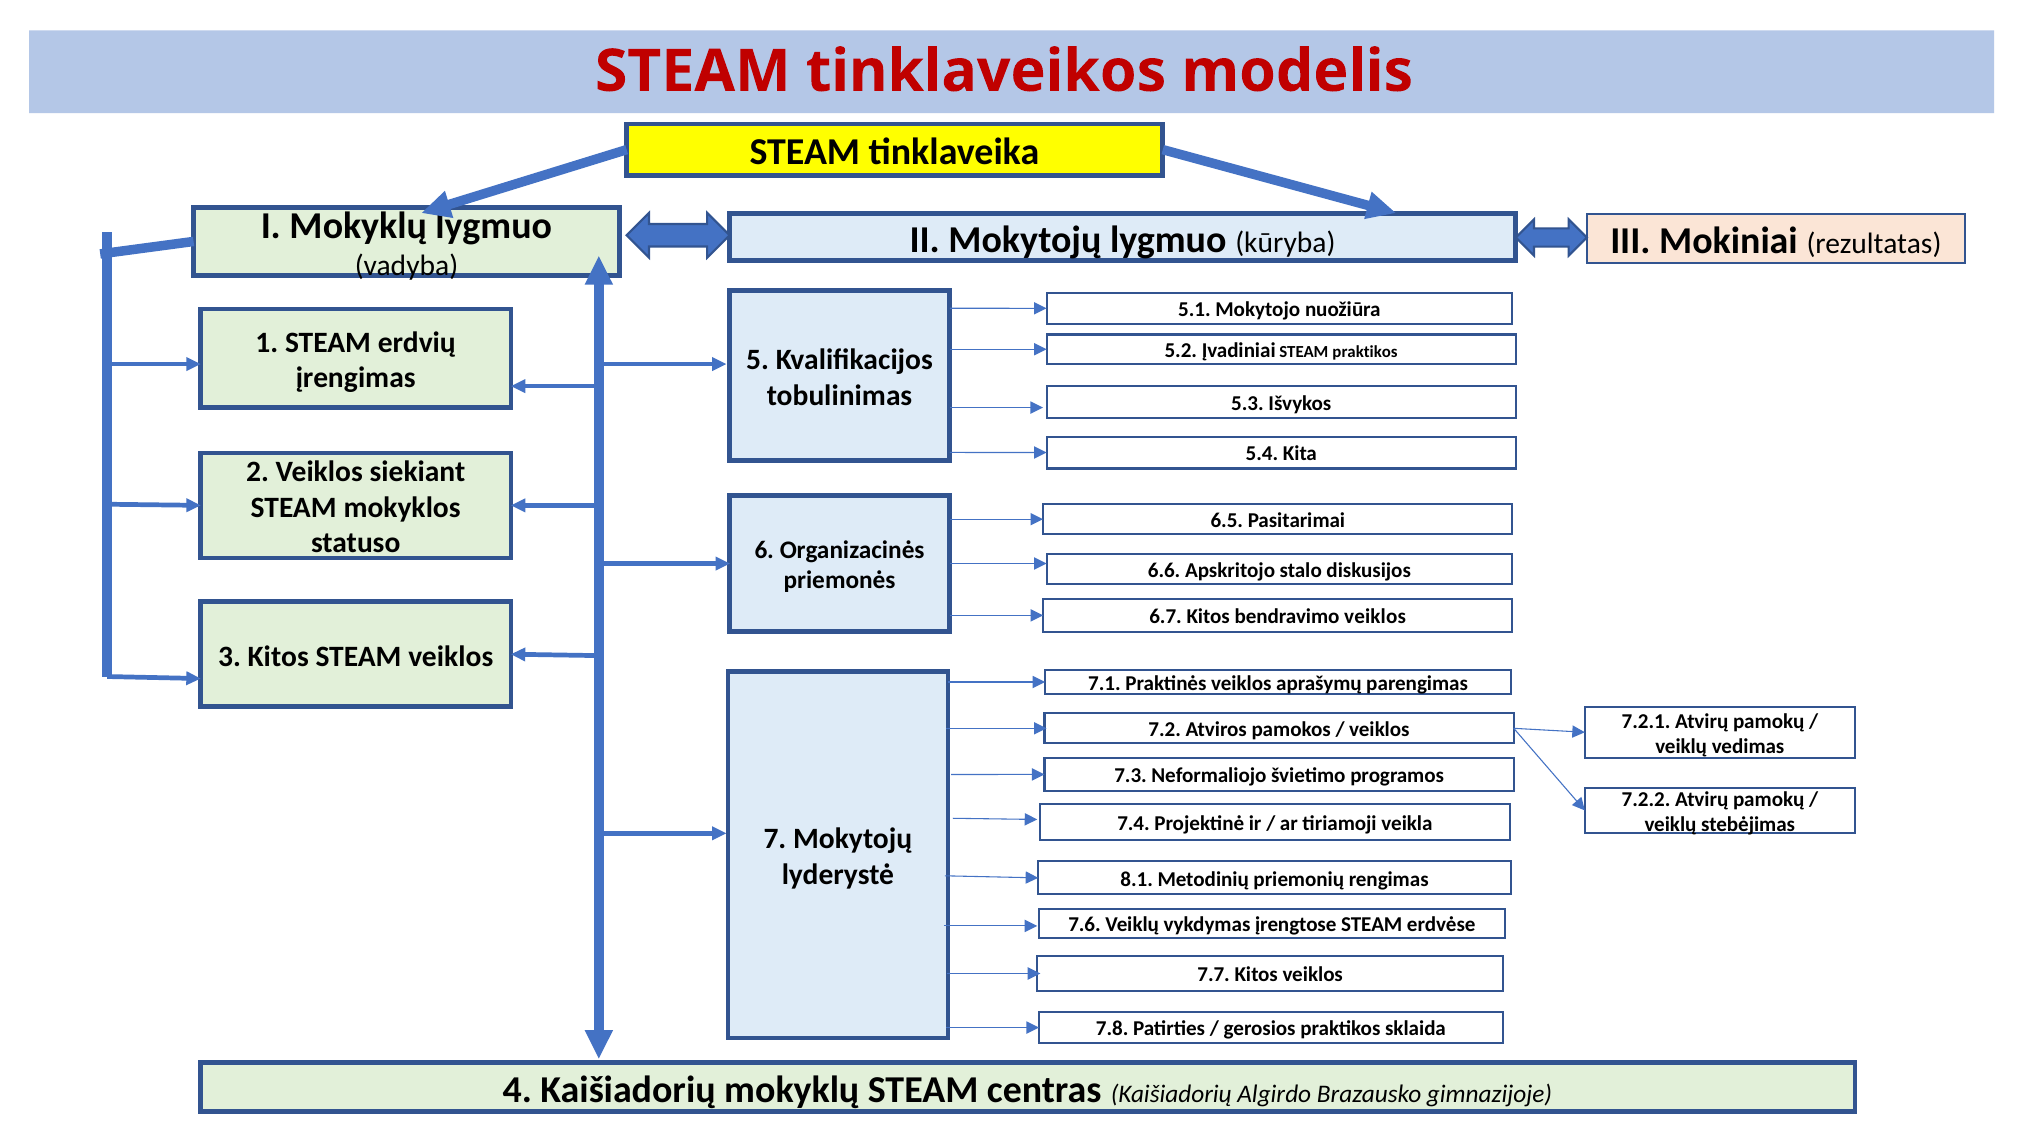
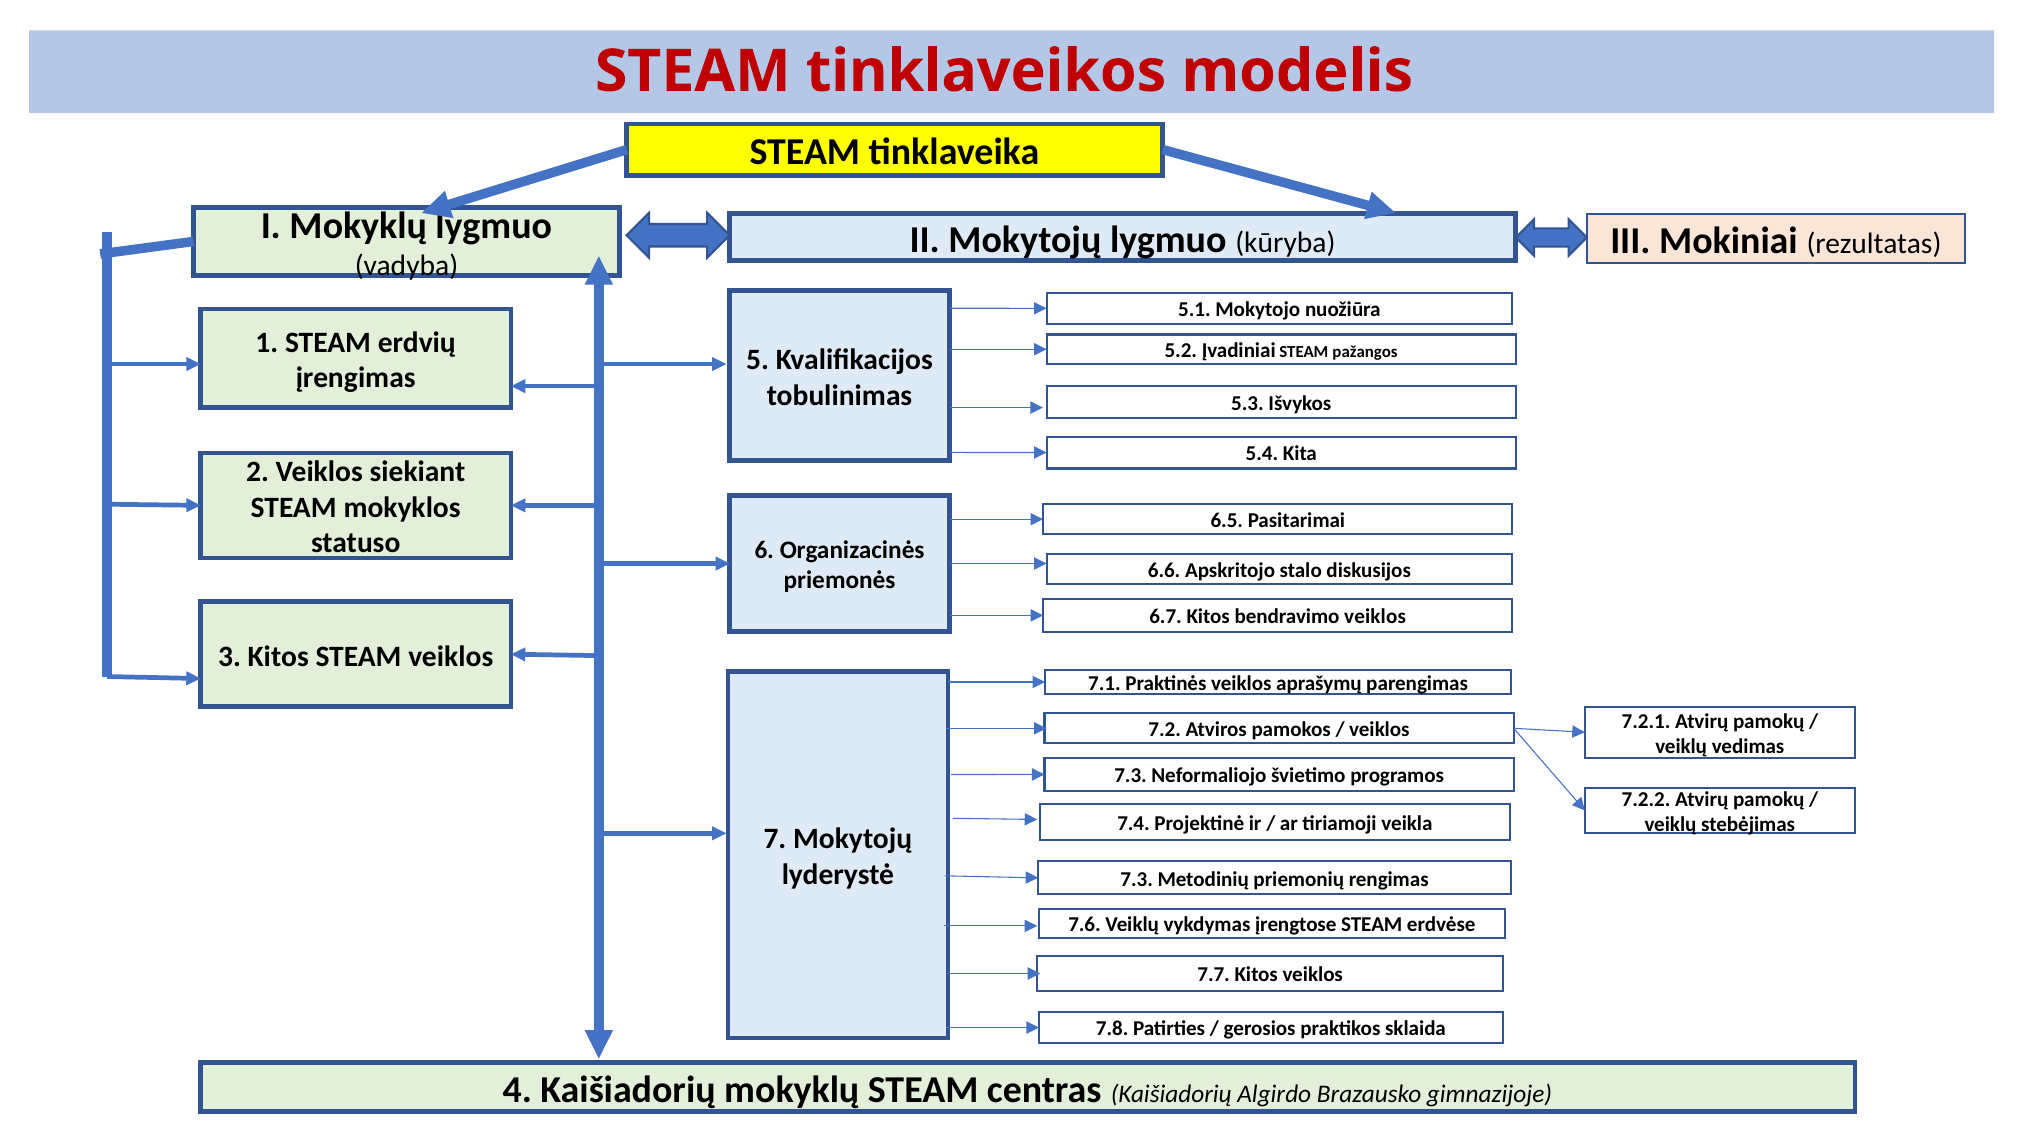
STEAM praktikos: praktikos -> pažangos
8.1 at (1137, 880): 8.1 -> 7.3
